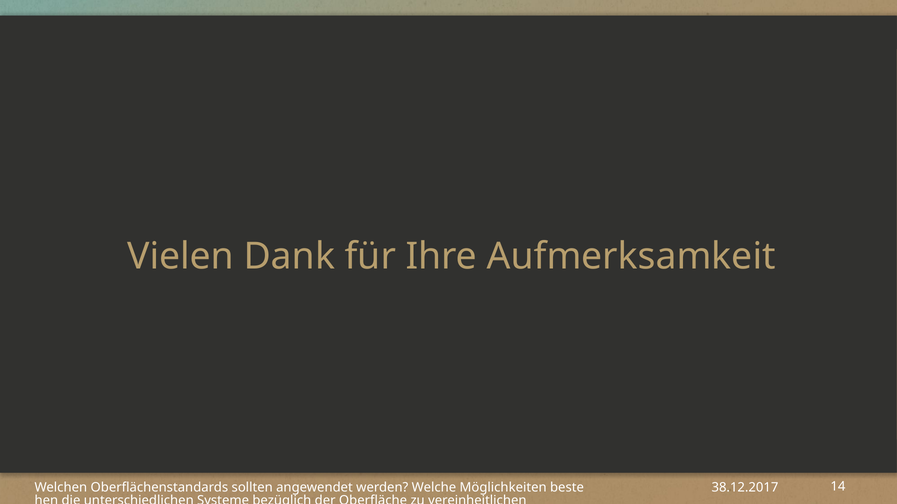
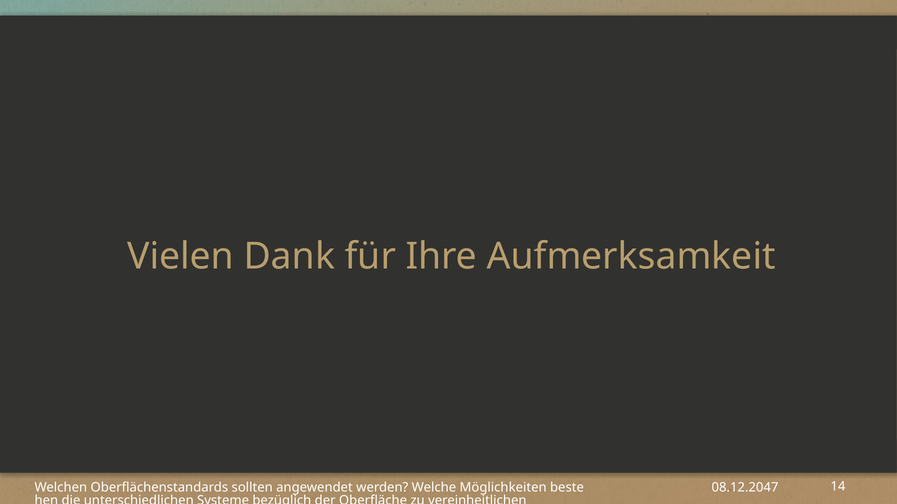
38.12.2017: 38.12.2017 -> 08.12.2047
